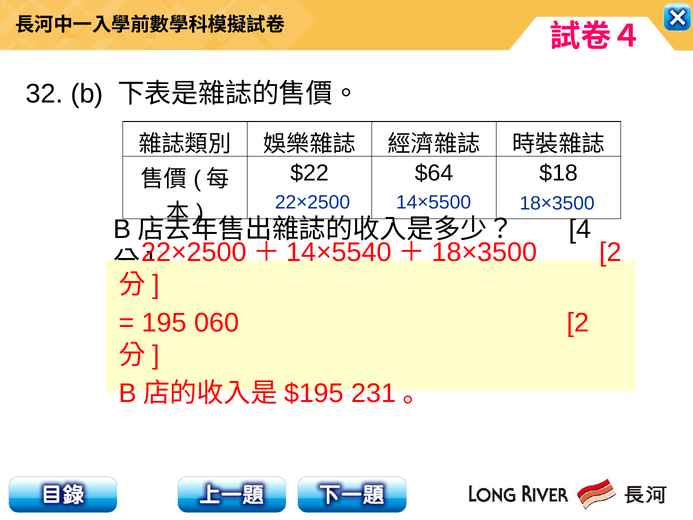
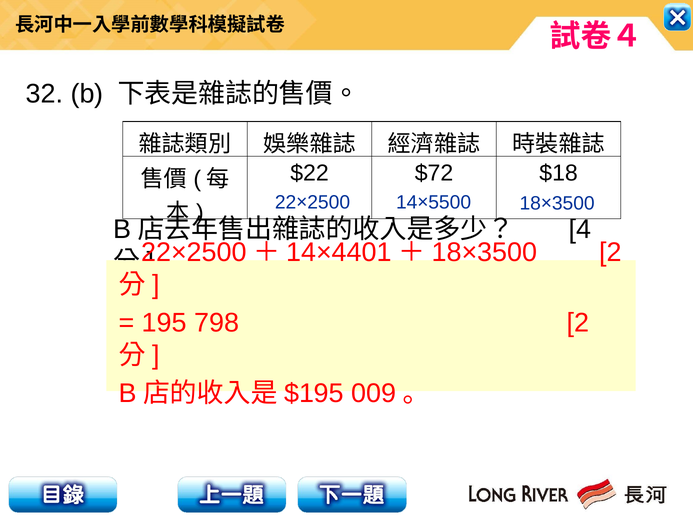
$64: $64 -> $72
14×5540: 14×5540 -> 14×4401
060: 060 -> 798
231: 231 -> 009
